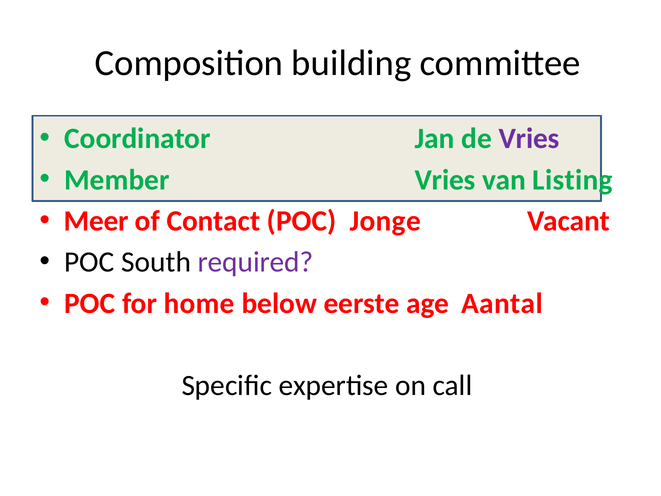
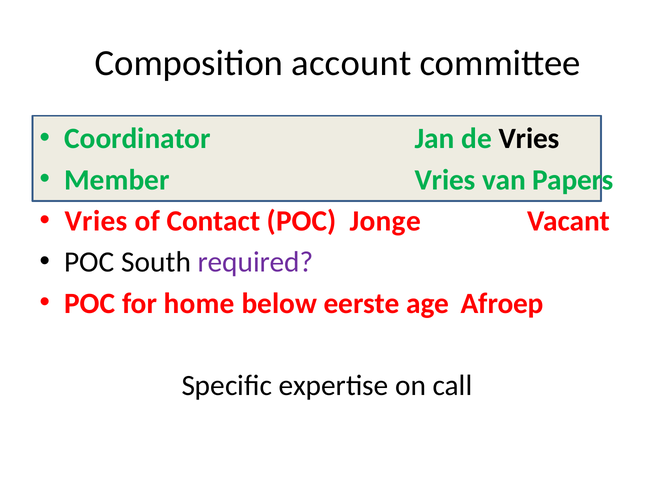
building: building -> account
Vries at (529, 139) colour: purple -> black
Listing: Listing -> Papers
Meer at (96, 221): Meer -> Vries
Aantal: Aantal -> Afroep
